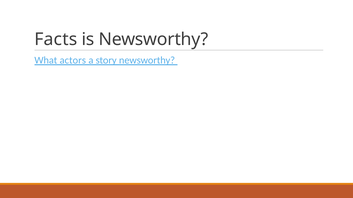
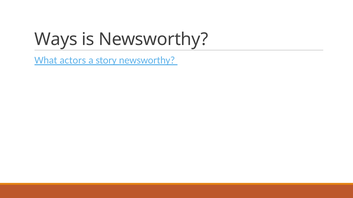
Facts: Facts -> Ways
